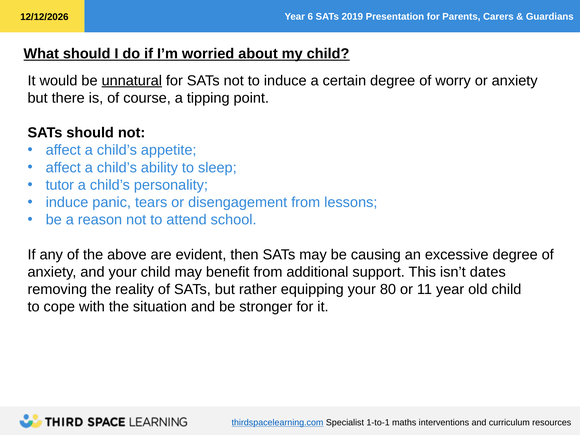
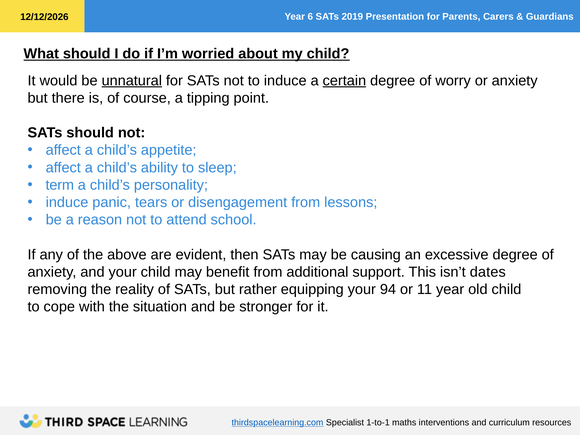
certain underline: none -> present
tutor: tutor -> term
80: 80 -> 94
